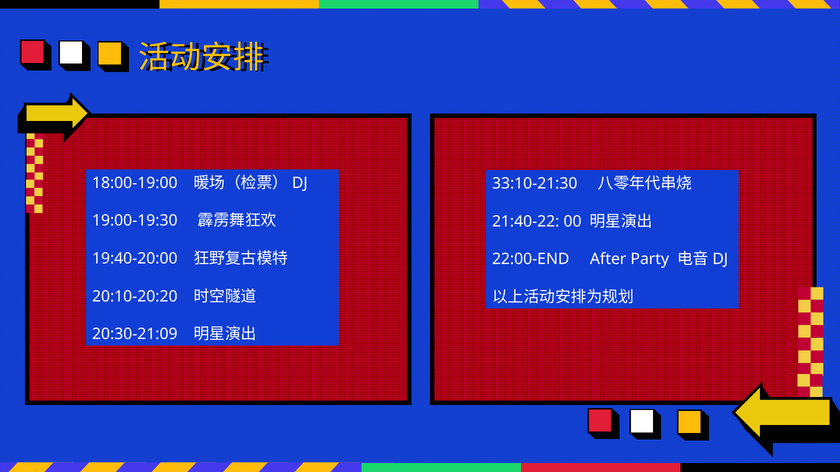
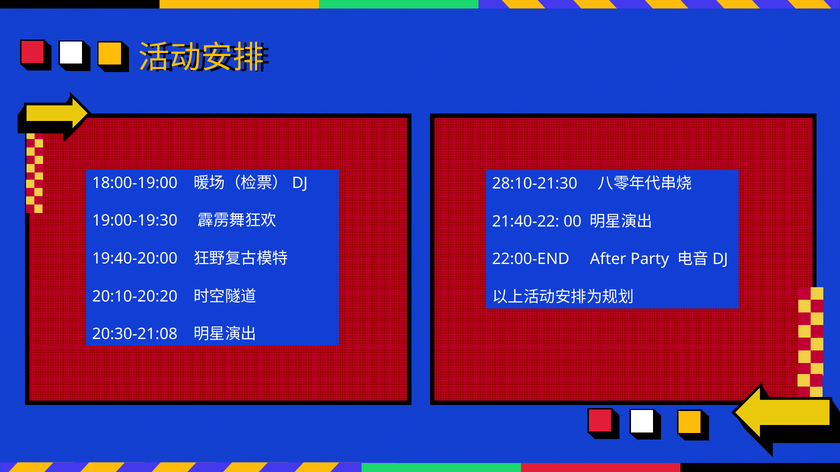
33:10-21:30: 33:10-21:30 -> 28:10-21:30
20:30-21:09: 20:30-21:09 -> 20:30-21:08
